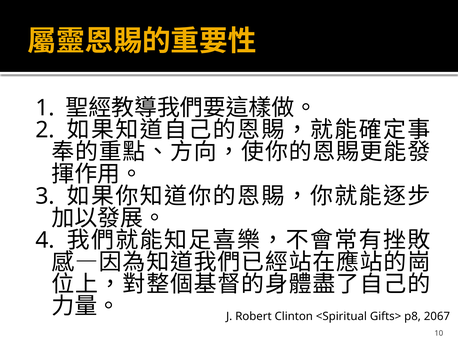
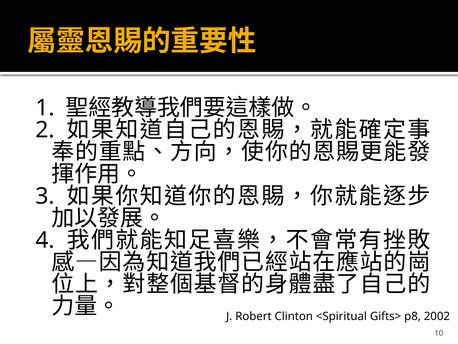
2067: 2067 -> 2002
